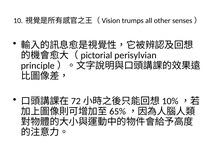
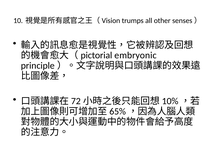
perisylvian: perisylvian -> embryonic
